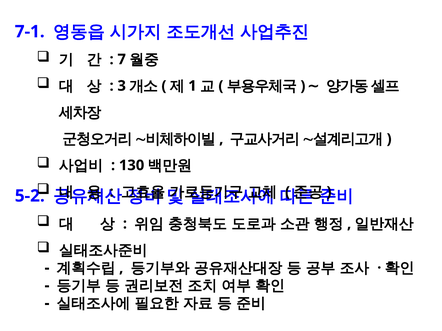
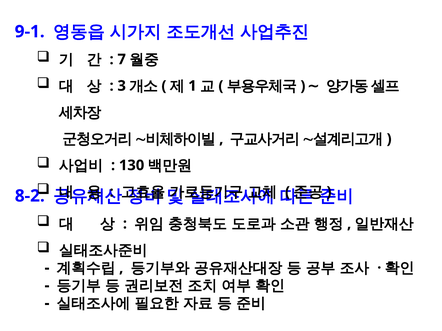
7-1: 7-1 -> 9-1
5-2: 5-2 -> 8-2
